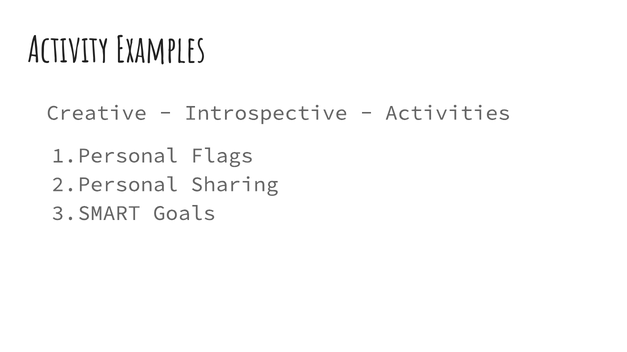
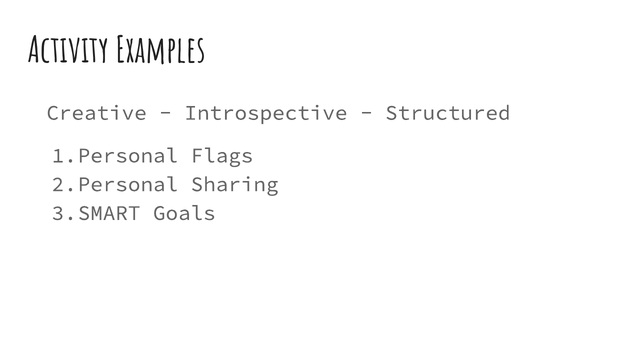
Activities: Activities -> Structured
